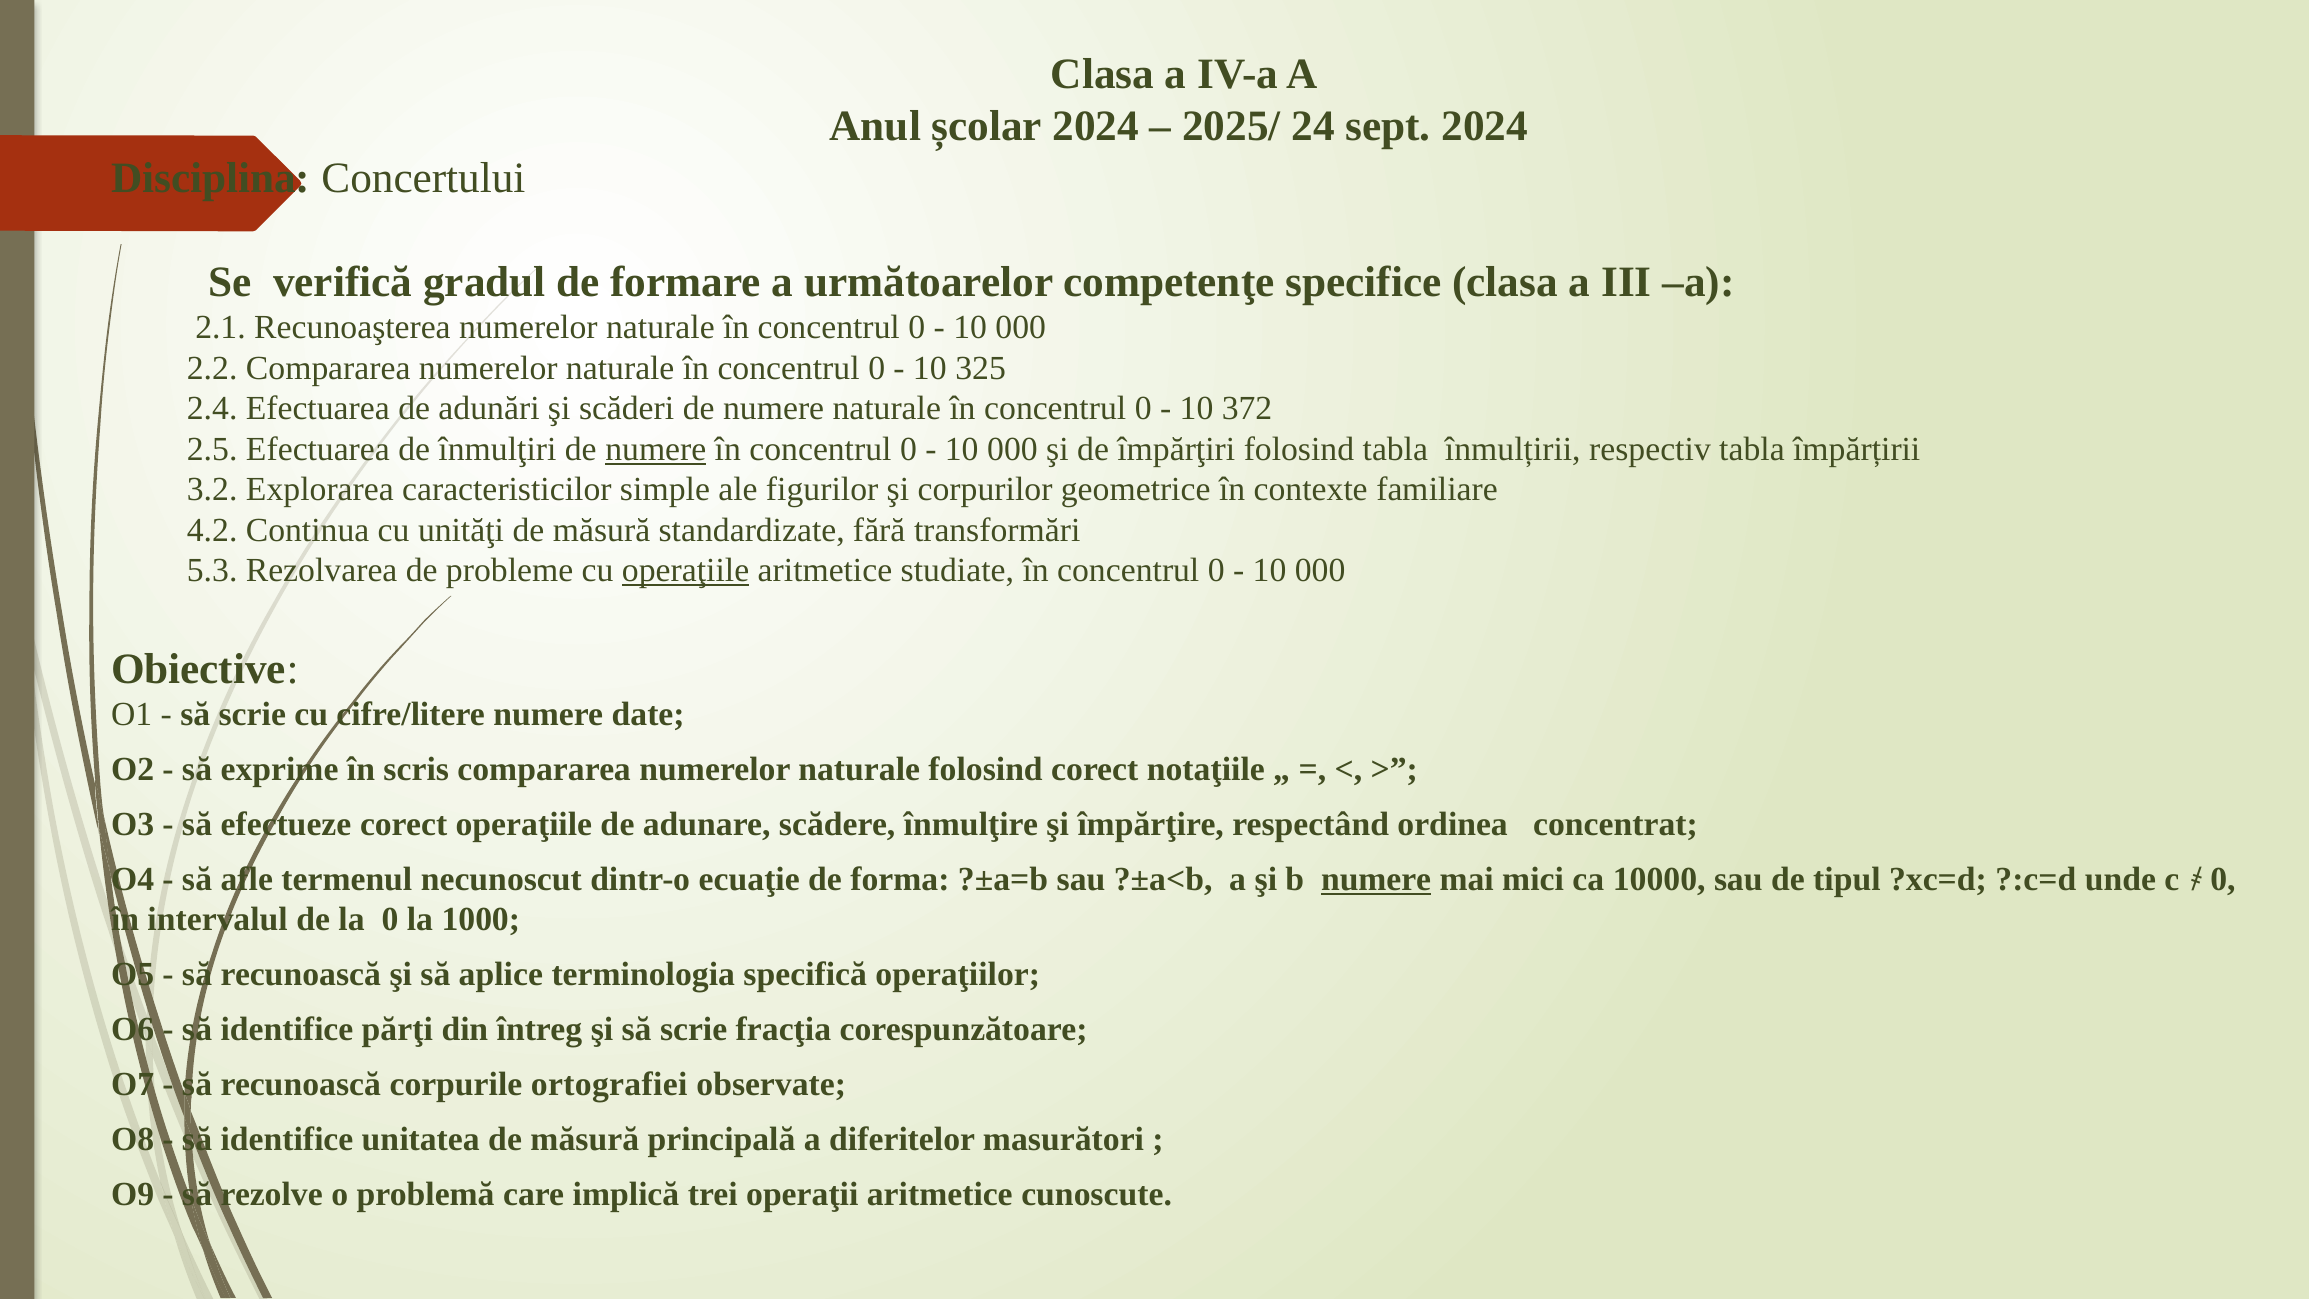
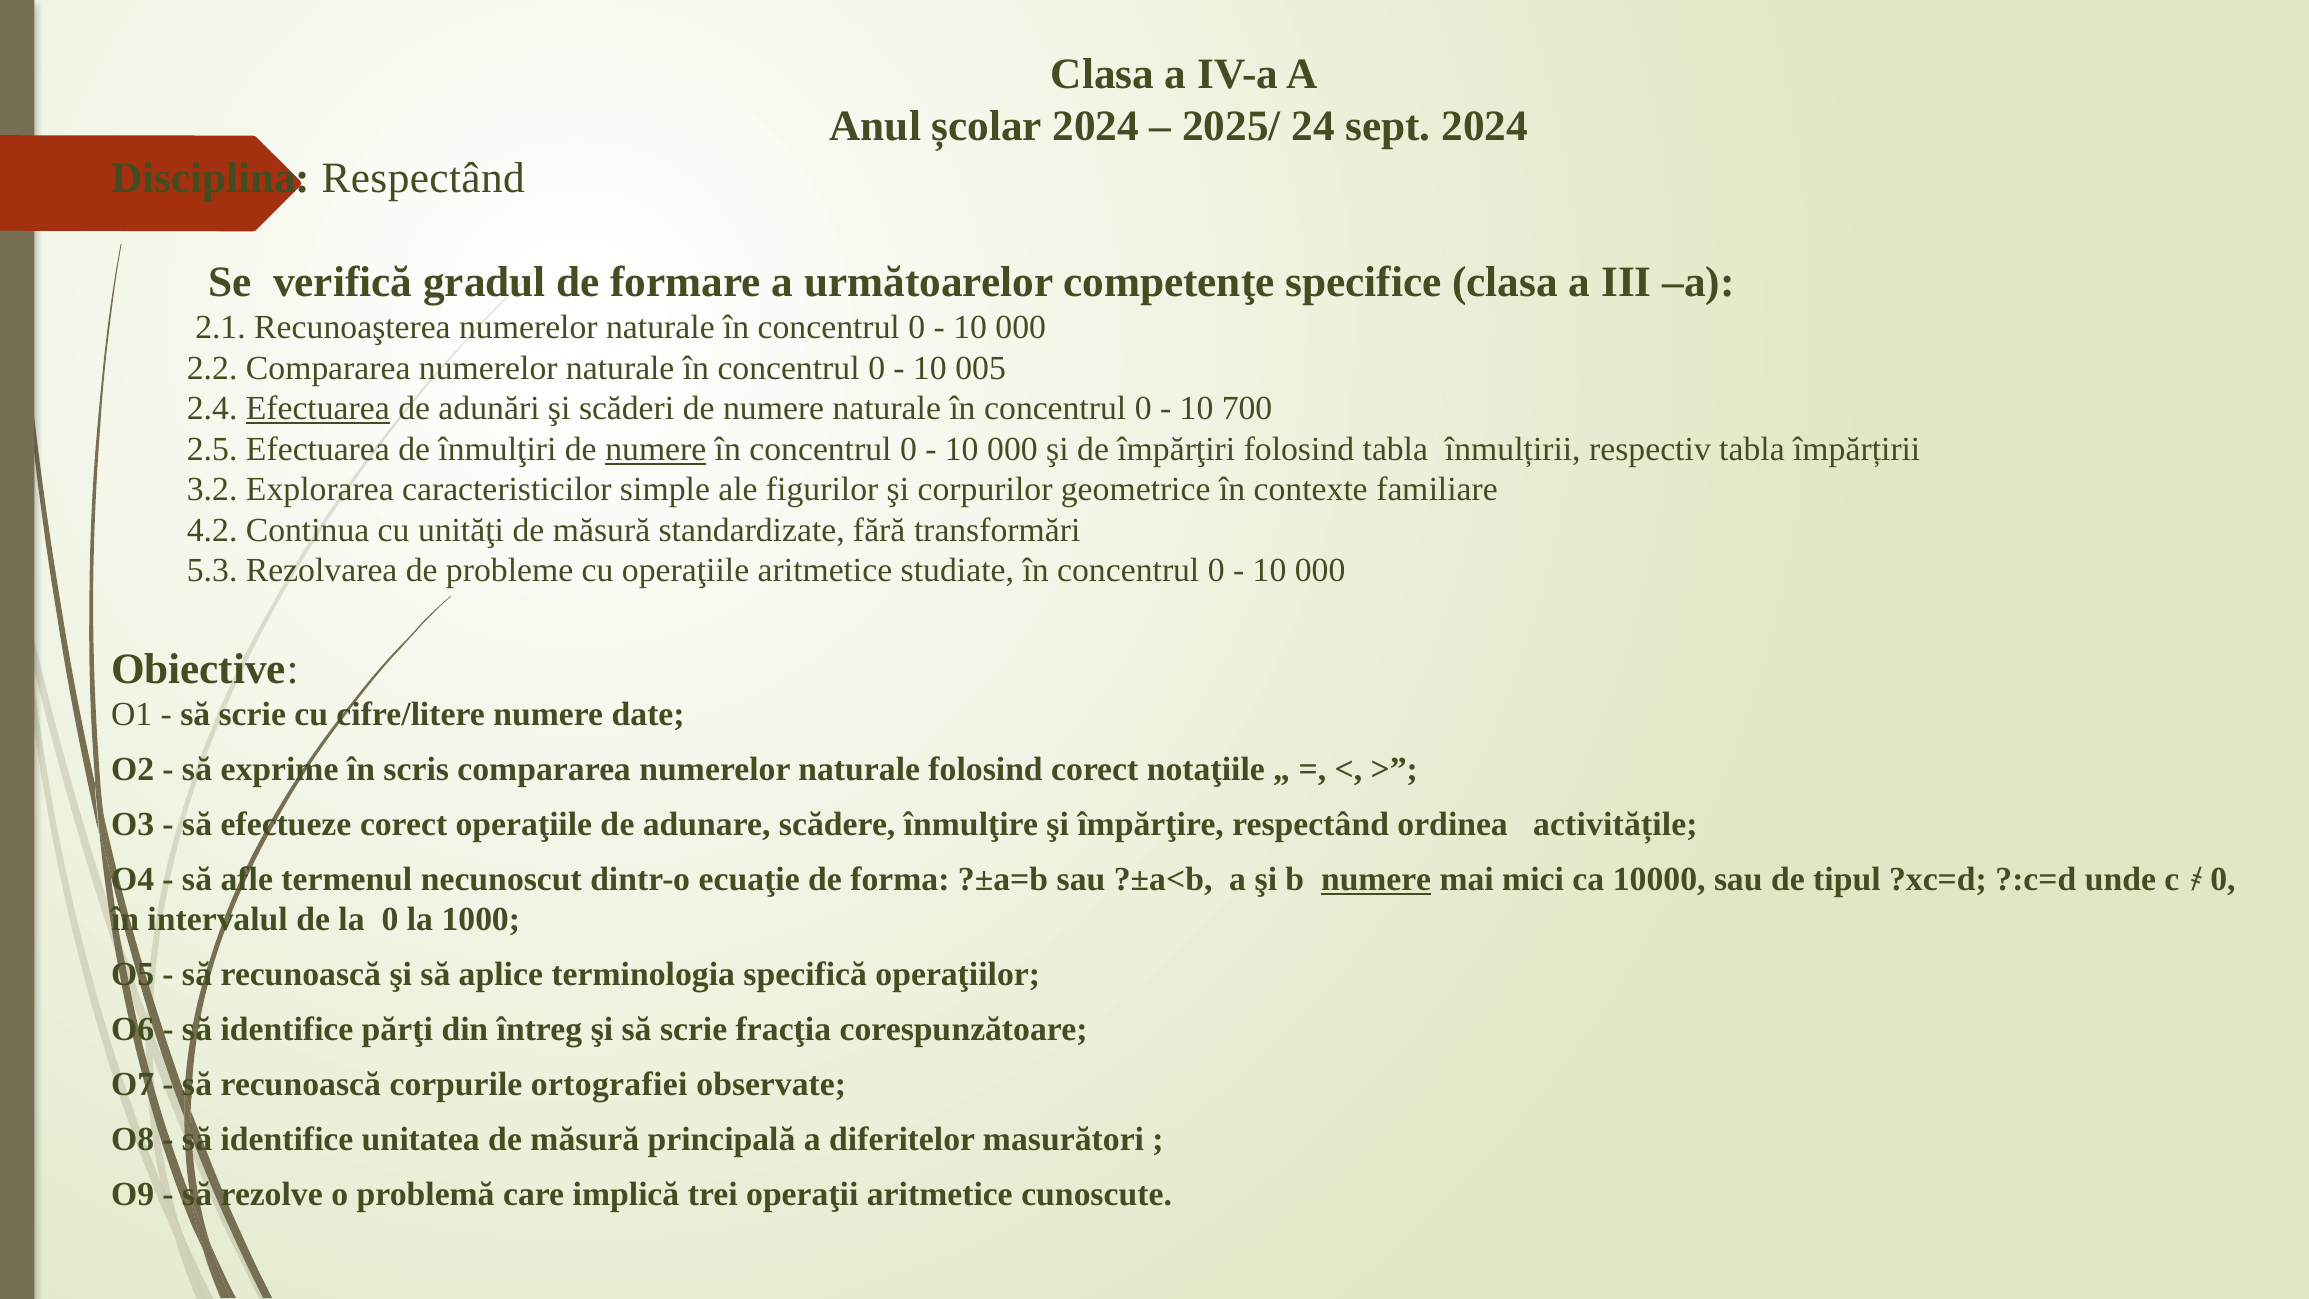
Disciplina Concertului: Concertului -> Respectând
325: 325 -> 005
Efectuarea at (318, 409) underline: none -> present
372: 372 -> 700
operaţiile at (686, 570) underline: present -> none
concentrat: concentrat -> activitățile
